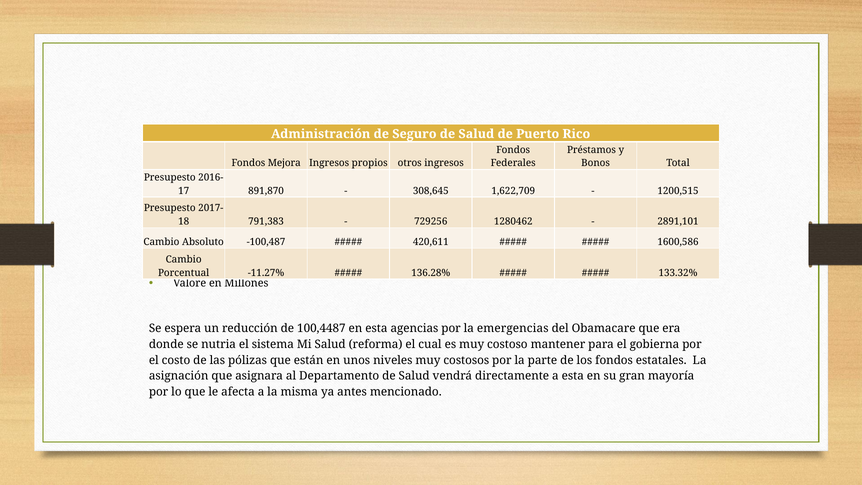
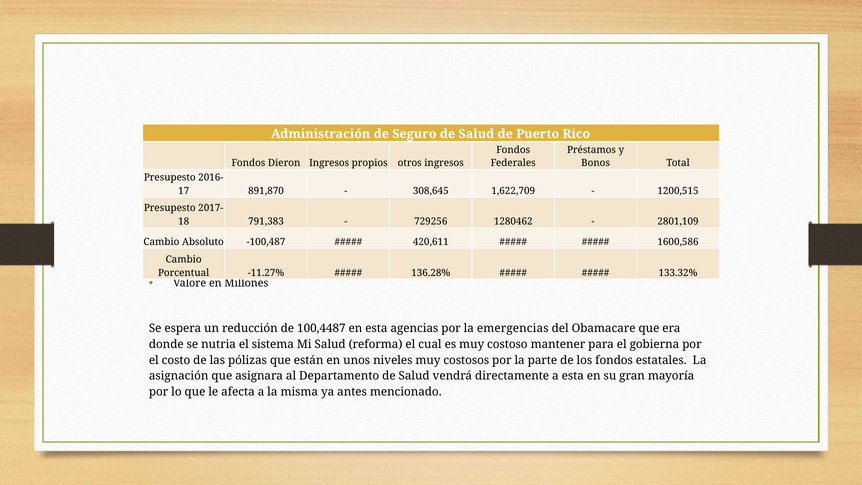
Mejora: Mejora -> Dieron
2891,101: 2891,101 -> 2801,109
